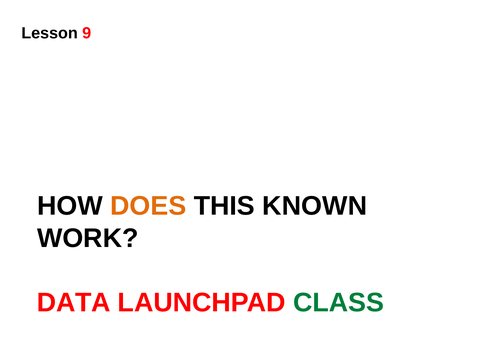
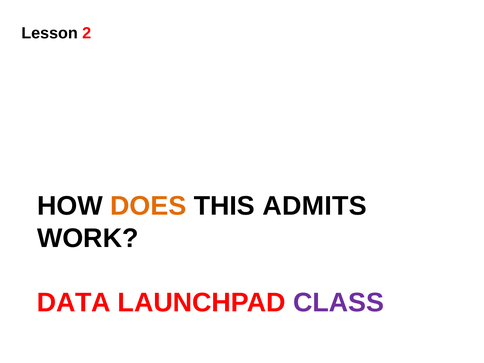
9: 9 -> 2
KNOWN: KNOWN -> ADMITS
CLASS colour: green -> purple
